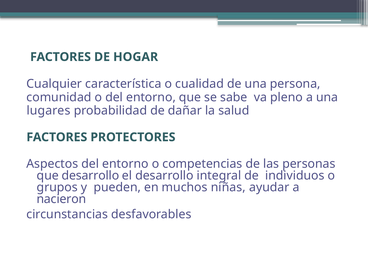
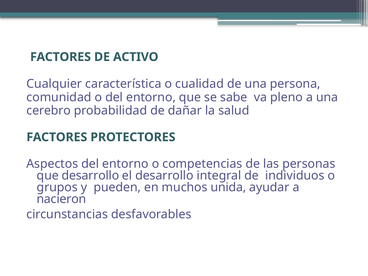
HOGAR: HOGAR -> ACTIVO
lugares: lugares -> cerebro
niñas: niñas -> unida
